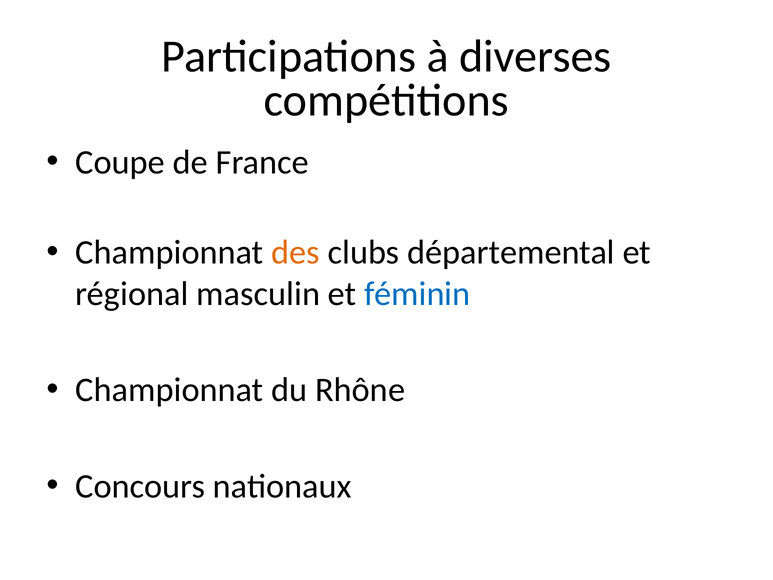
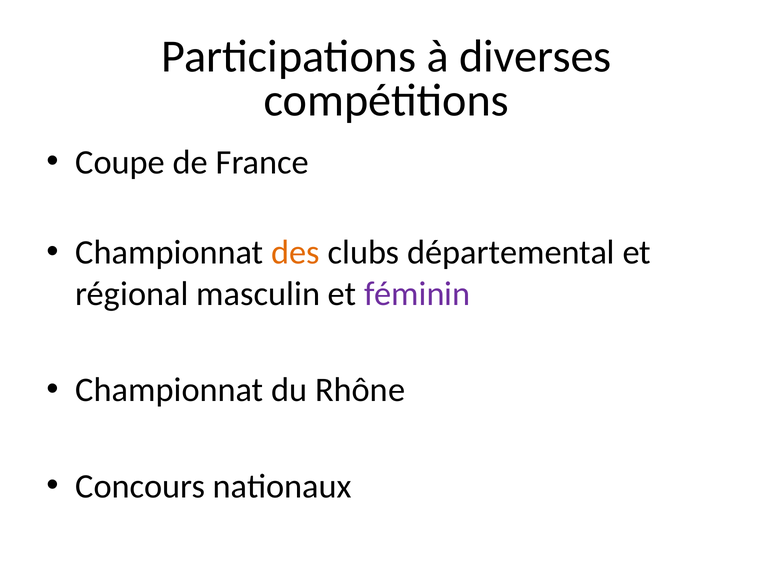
féminin colour: blue -> purple
